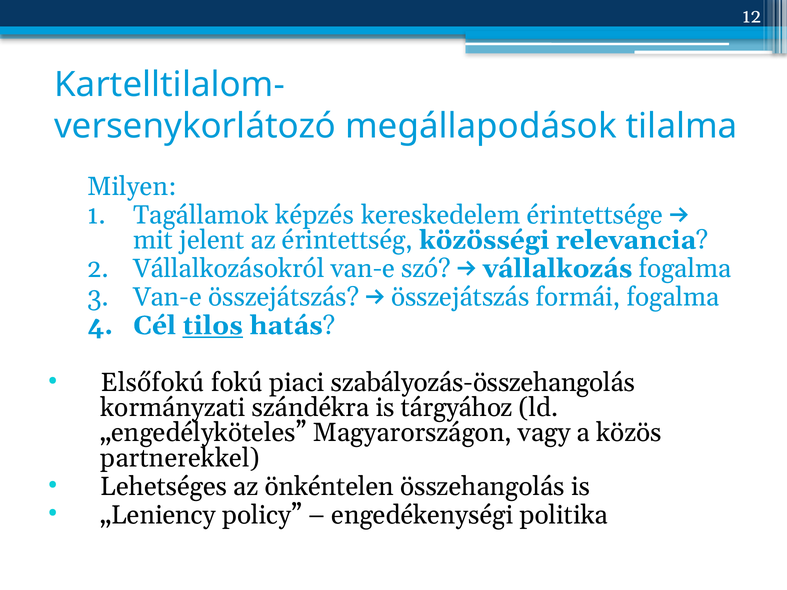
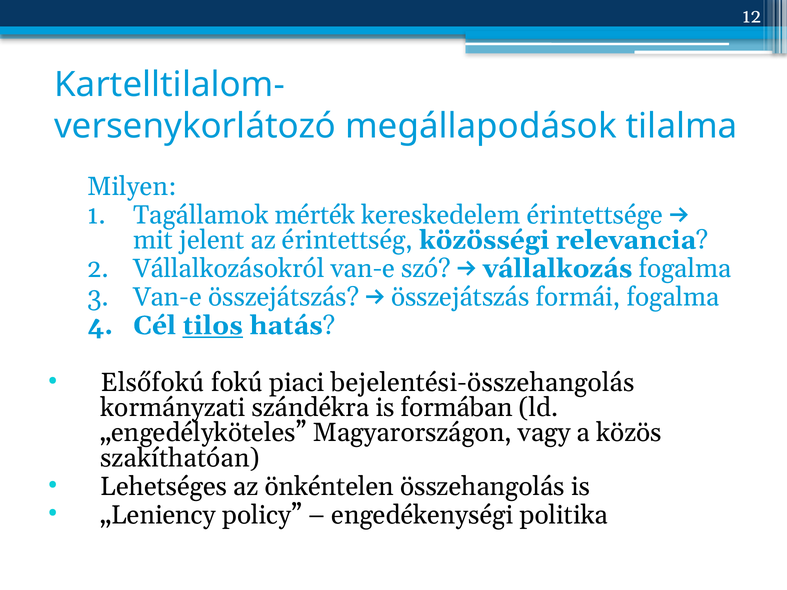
képzés: képzés -> mérték
szabályozás-összehangolás: szabályozás-összehangolás -> bejelentési-összehangolás
tárgyához: tárgyához -> formában
partnerekkel: partnerekkel -> szakíthatóan
